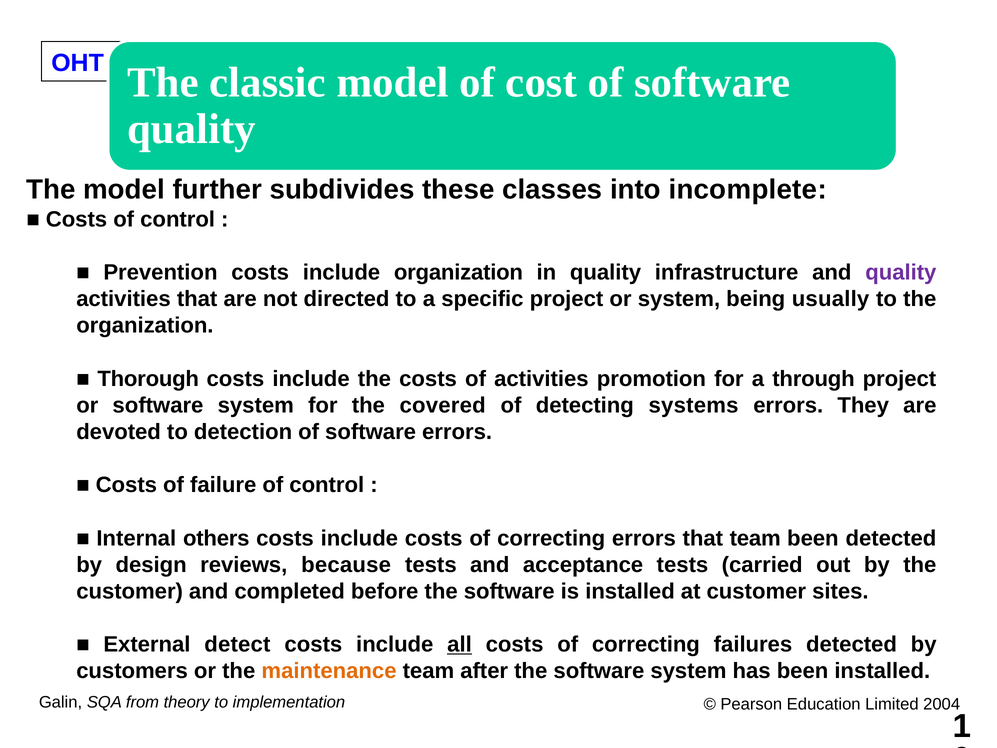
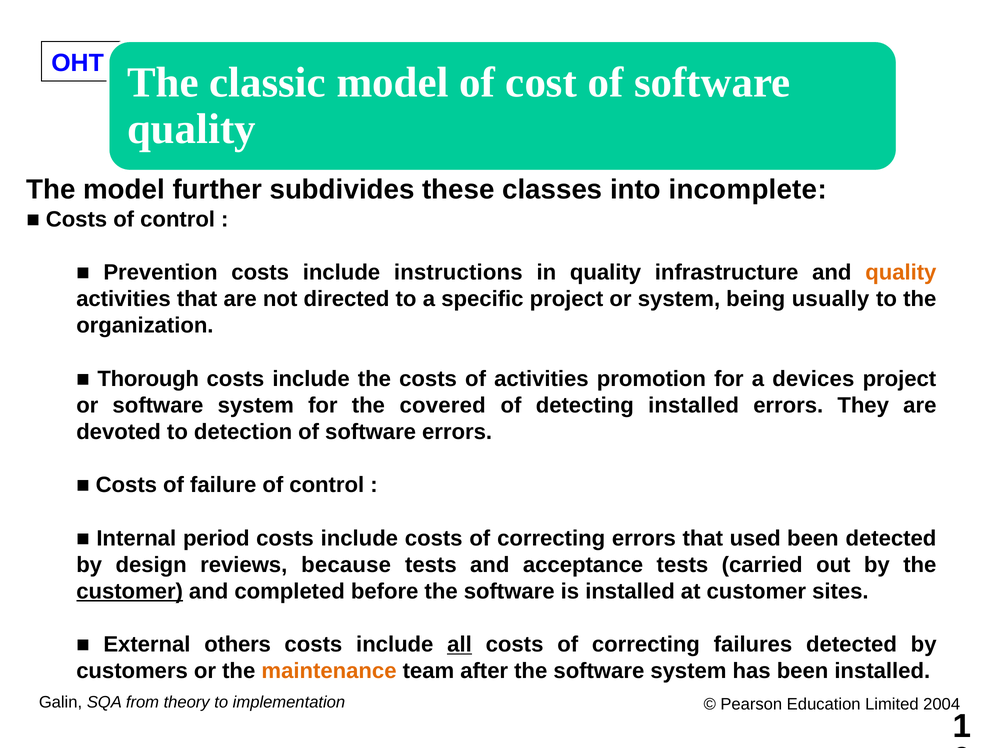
include organization: organization -> instructions
quality at (901, 272) colour: purple -> orange
through: through -> devices
detecting systems: systems -> installed
others: others -> period
that team: team -> used
customer at (130, 591) underline: none -> present
detect: detect -> others
